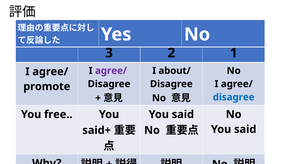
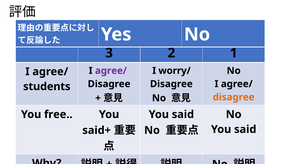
about/: about/ -> worry/
promote: promote -> students
disagree at (234, 97) colour: blue -> orange
